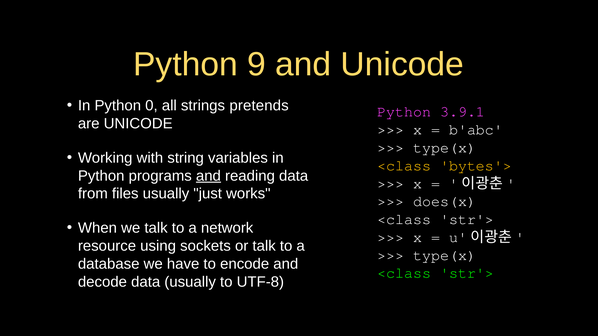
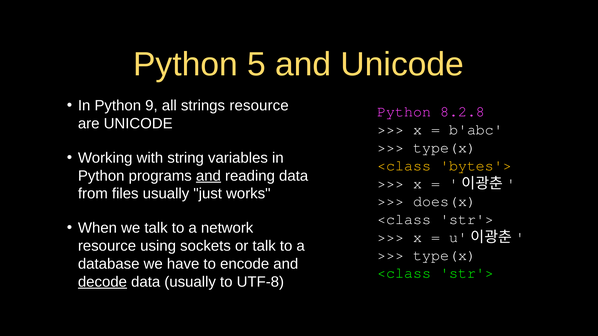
9: 9 -> 5
0: 0 -> 9
strings pretends: pretends -> resource
3.9.1: 3.9.1 -> 8.2.8
decode underline: none -> present
